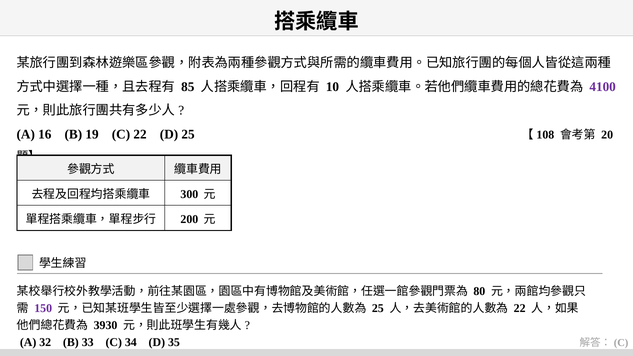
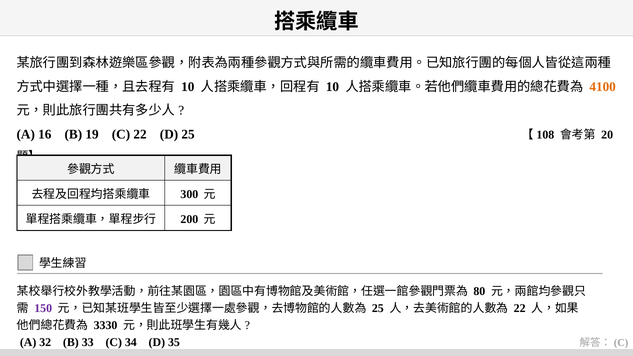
85 at (188, 87): 85 -> 10
4100 colour: purple -> orange
3930: 3930 -> 3330
